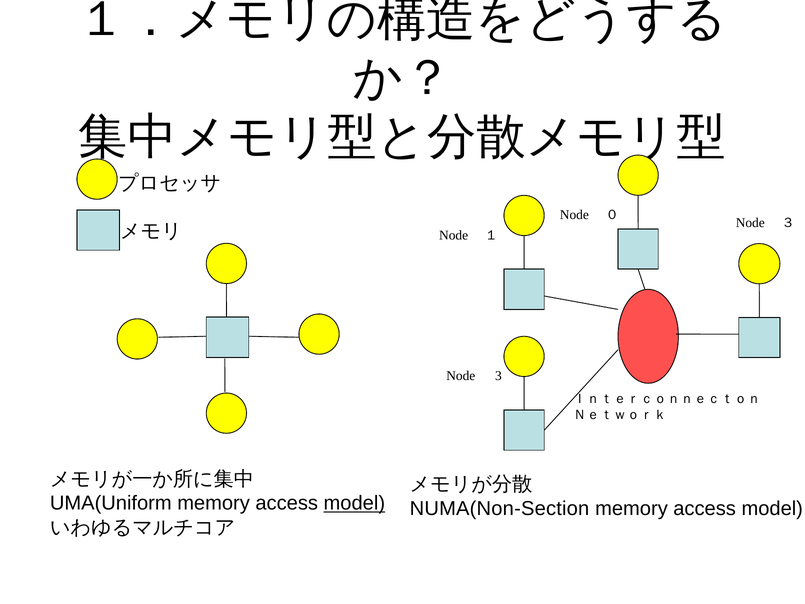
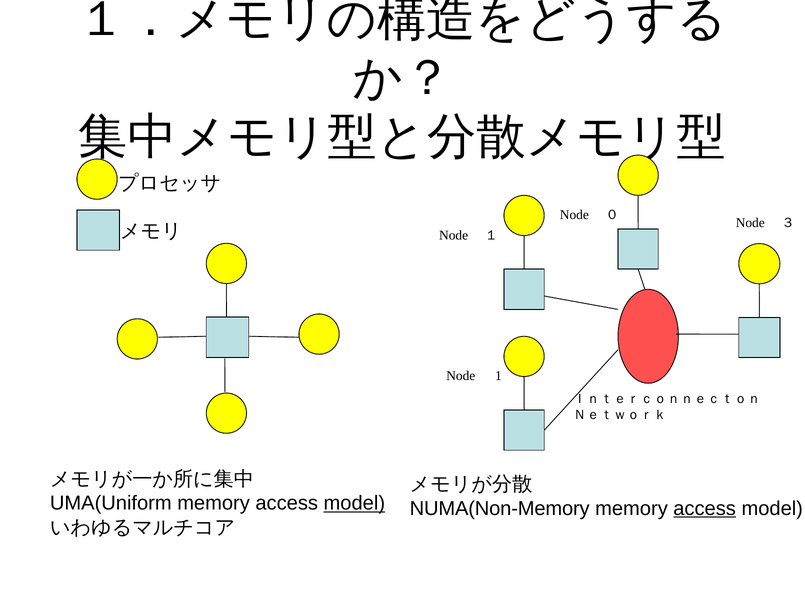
3: 3 -> 1
NUMA(Non-Section: NUMA(Non-Section -> NUMA(Non-Memory
access at (705, 508) underline: none -> present
